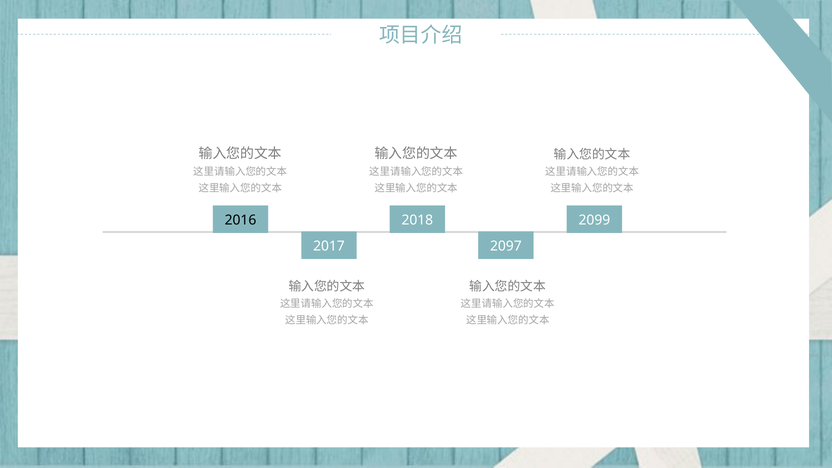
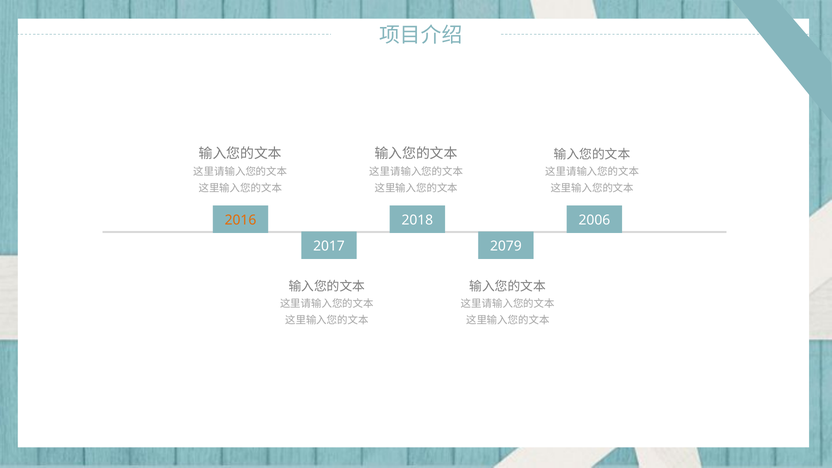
2016 colour: black -> orange
2099: 2099 -> 2006
2097: 2097 -> 2079
